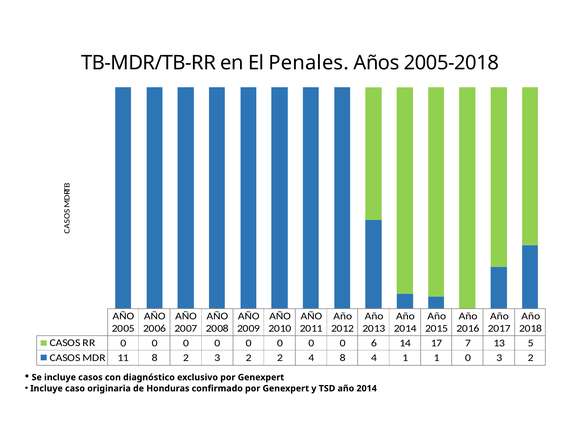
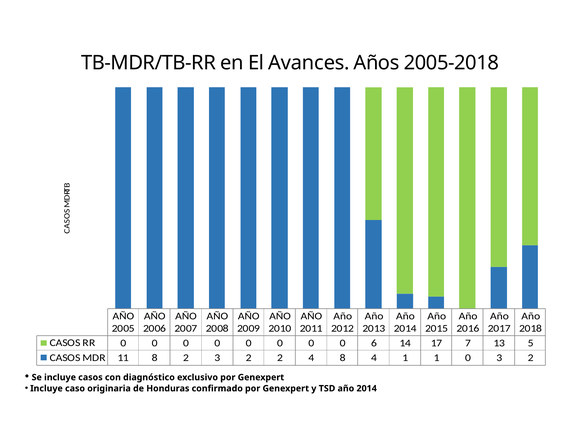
Penales: Penales -> Avances
